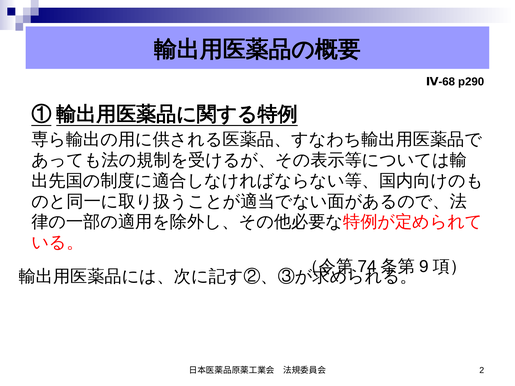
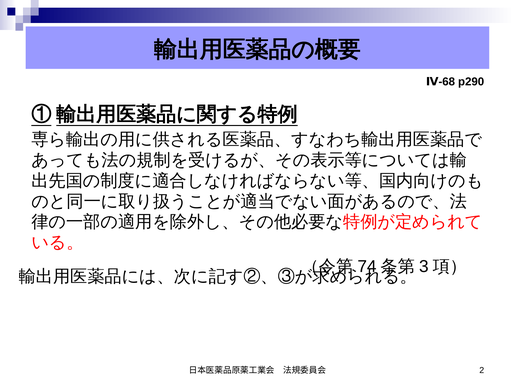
9: 9 -> 3
